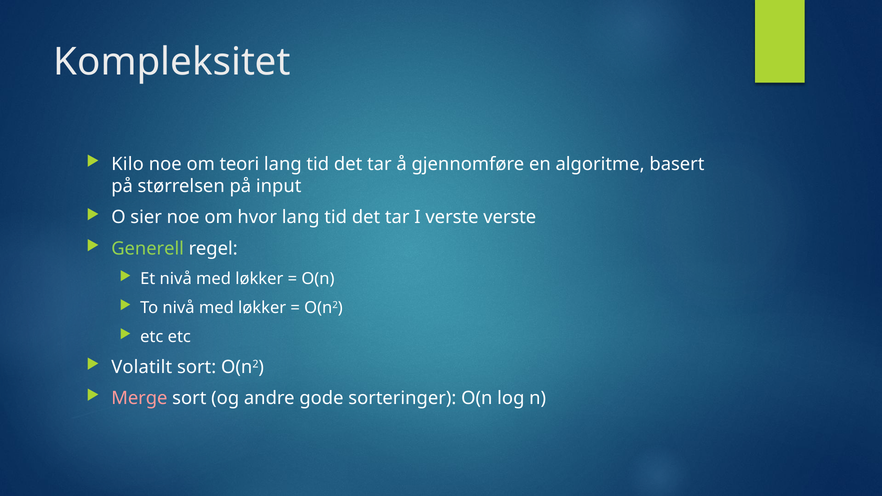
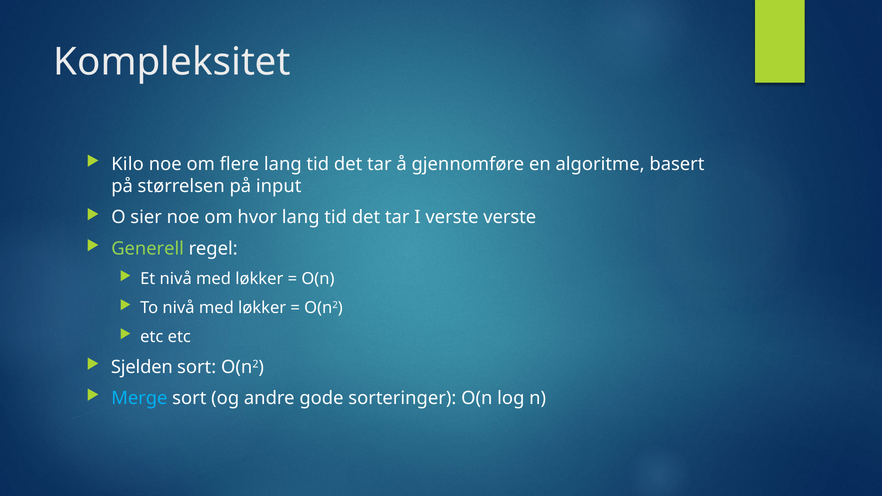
teori: teori -> flere
Volatilt: Volatilt -> Sjelden
Merge colour: pink -> light blue
